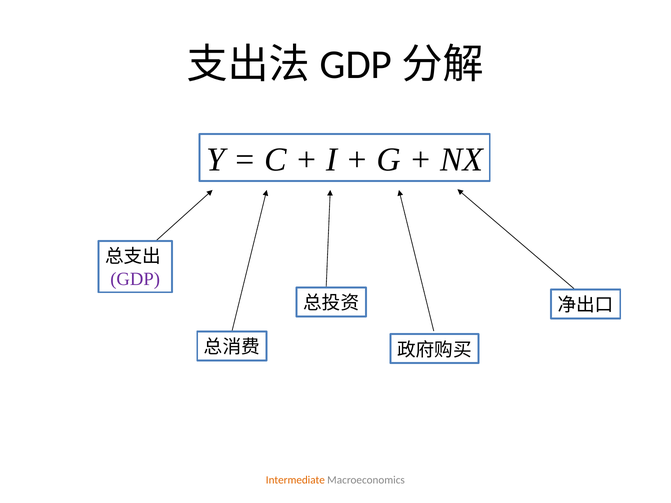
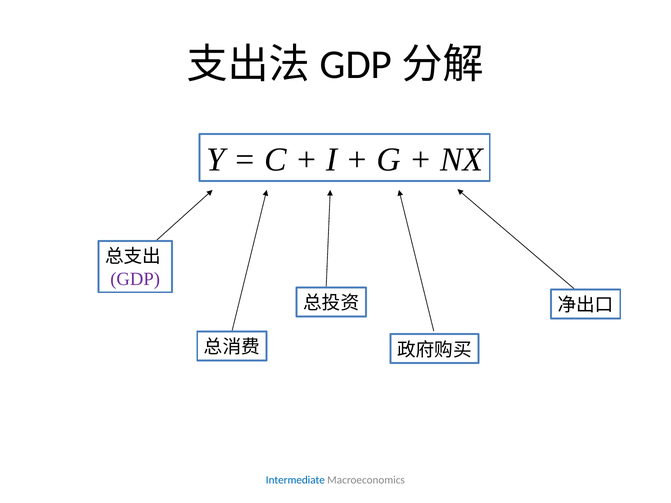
Intermediate colour: orange -> blue
